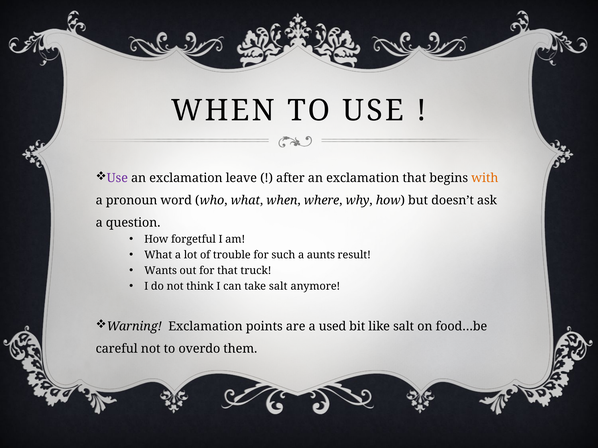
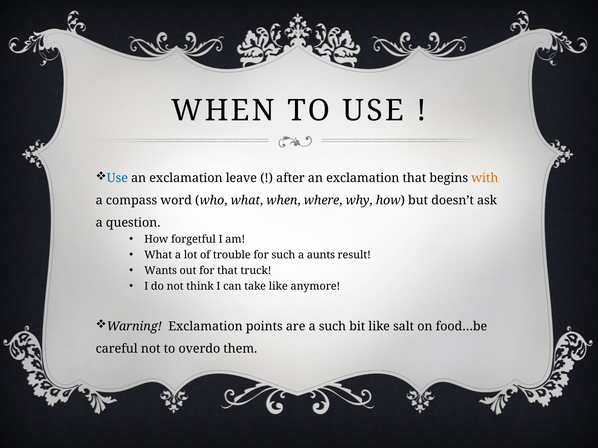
Use at (117, 178) colour: purple -> blue
pronoun: pronoun -> compass
take salt: salt -> like
a used: used -> such
